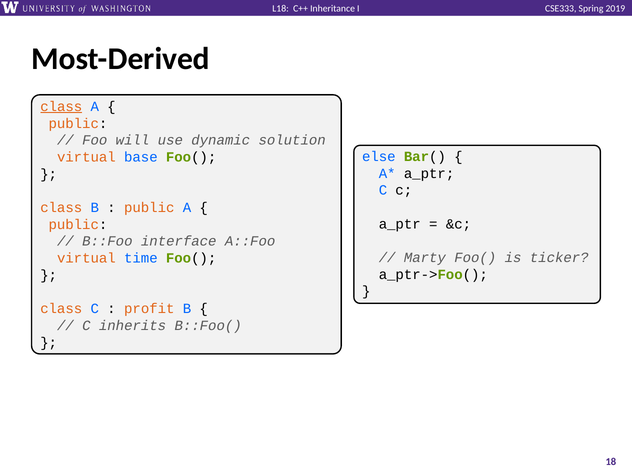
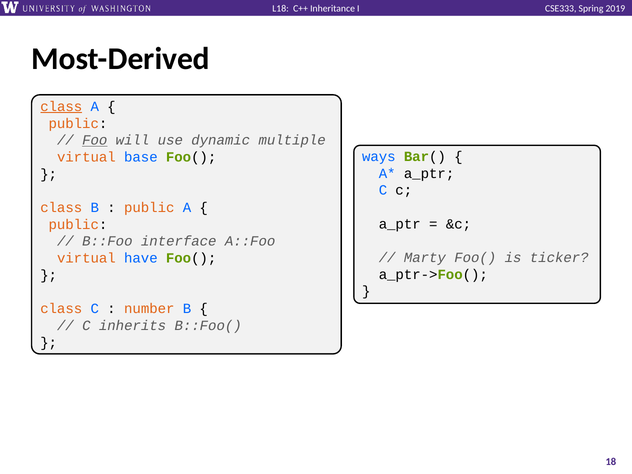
Foo underline: none -> present
solution: solution -> multiple
else: else -> ways
time: time -> have
profit: profit -> number
